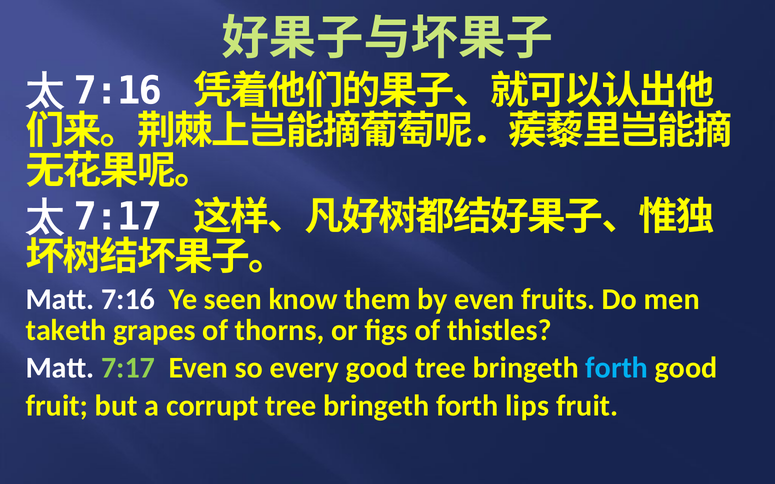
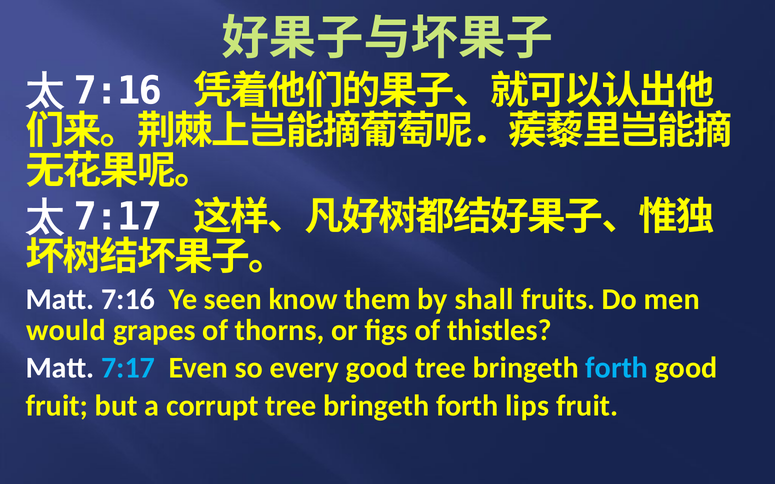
by even: even -> shall
taketh: taketh -> would
7:17 at (128, 368) colour: light green -> light blue
